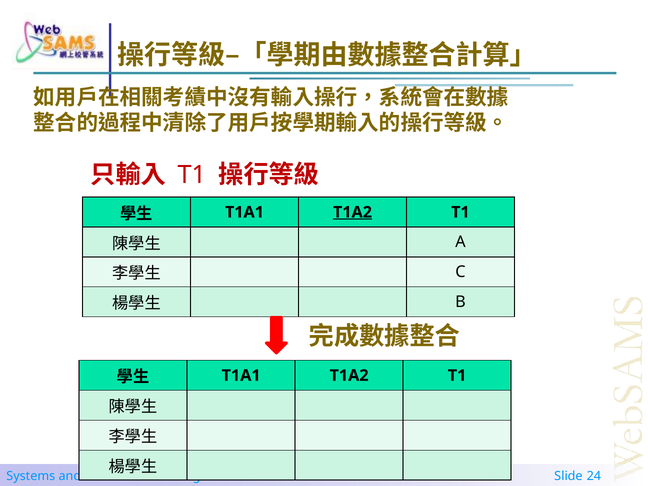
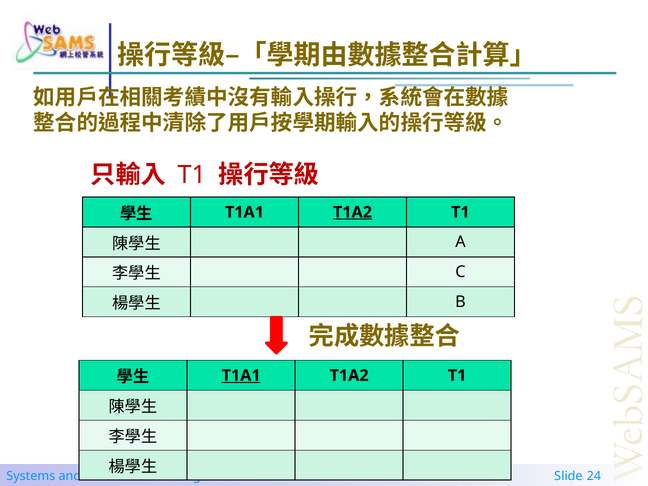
T1A1 at (241, 375) underline: none -> present
